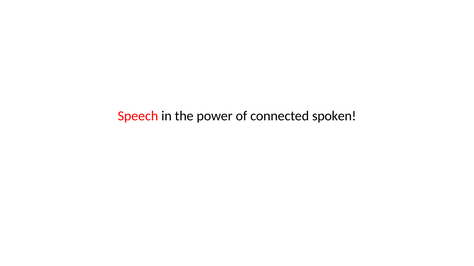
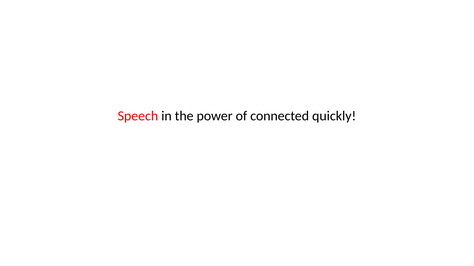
spoken: spoken -> quickly
